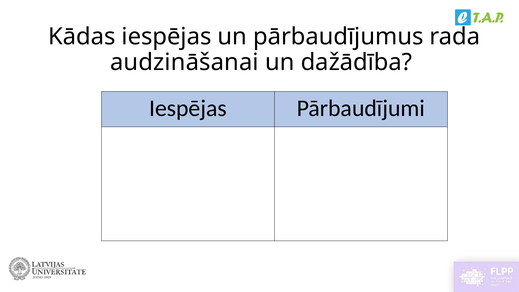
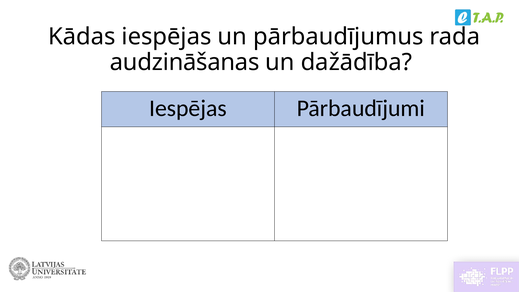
audzināšanai: audzināšanai -> audzināšanas
